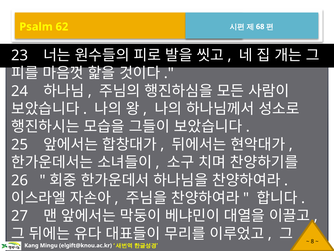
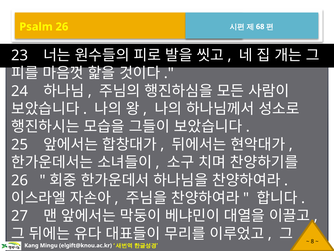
Psalm 62: 62 -> 26
